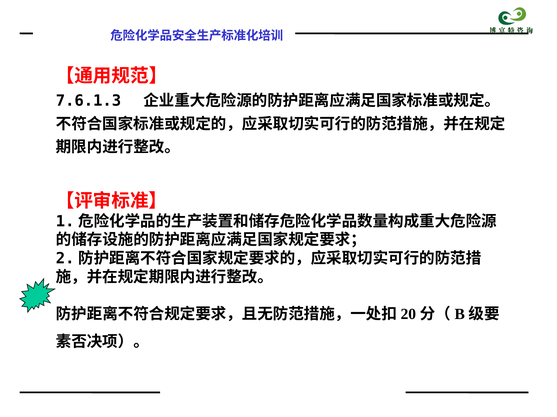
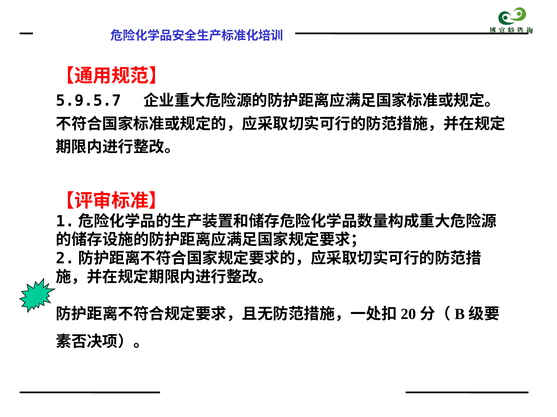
7.6.1.3: 7.6.1.3 -> 5.9.5.7
